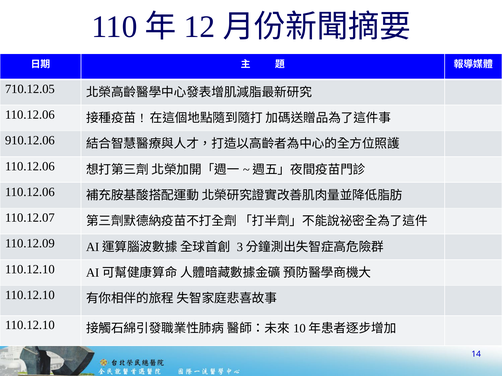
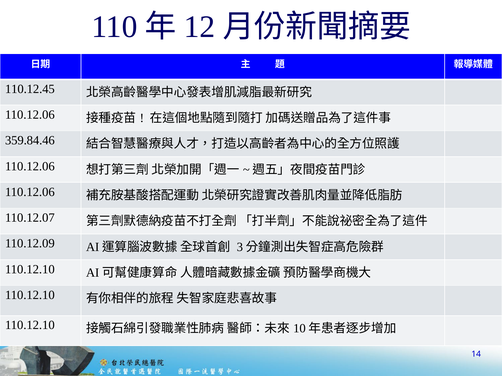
710.12.05: 710.12.05 -> 110.12.45
910.12.06: 910.12.06 -> 359.84.46
